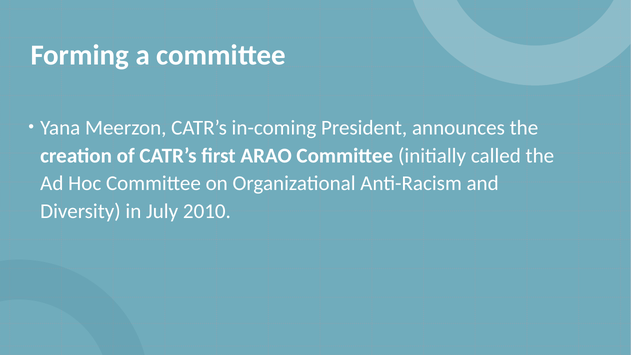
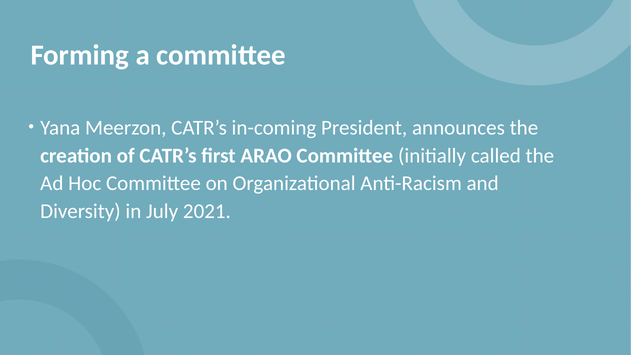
2010: 2010 -> 2021
